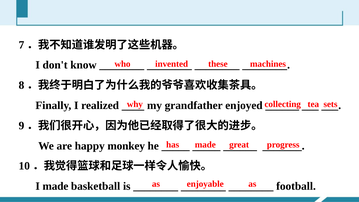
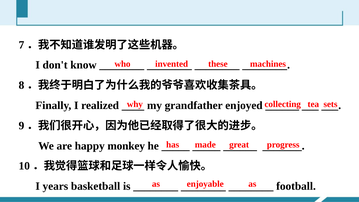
I made: made -> years
